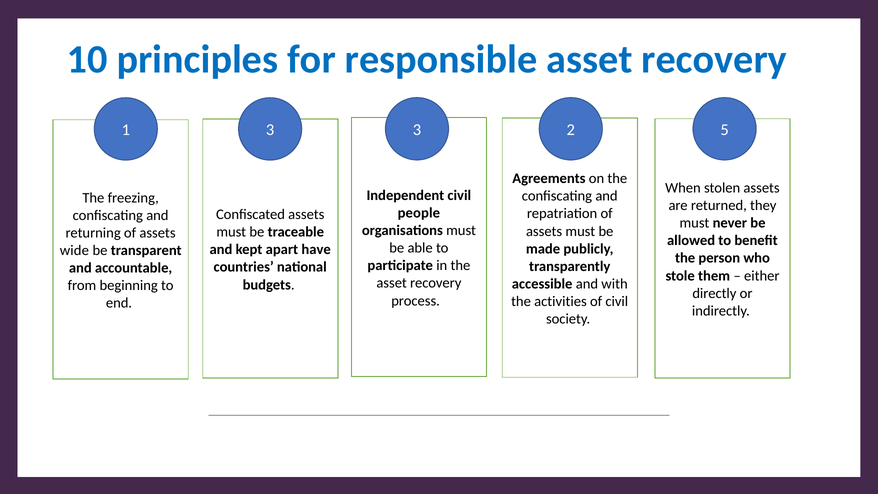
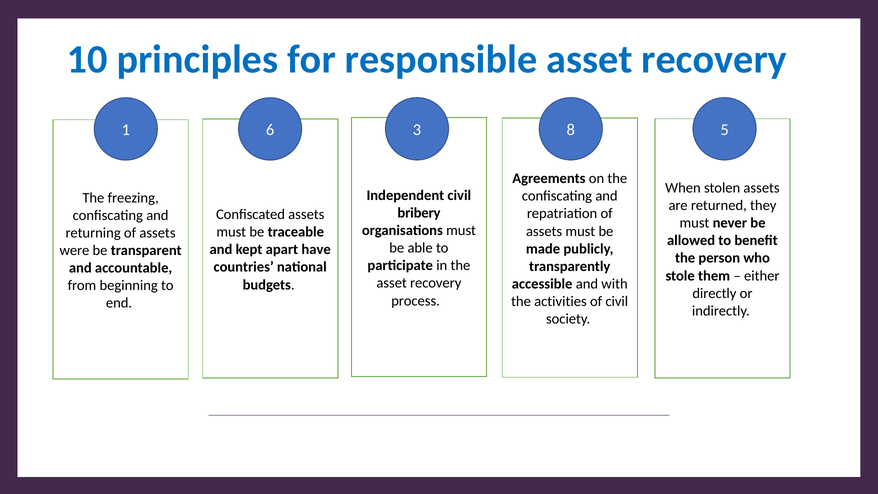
1 3: 3 -> 6
2: 2 -> 8
people: people -> bribery
wide: wide -> were
